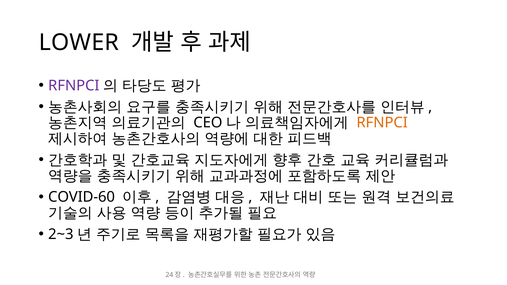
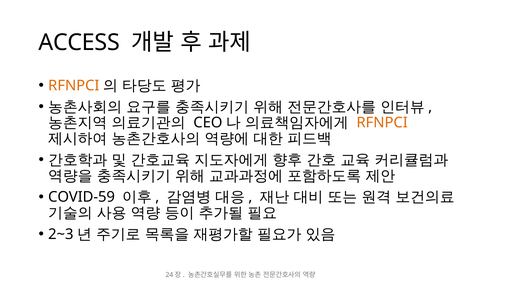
LOWER: LOWER -> ACCESS
RFNPCI at (74, 86) colour: purple -> orange
COVID-60: COVID-60 -> COVID-59
